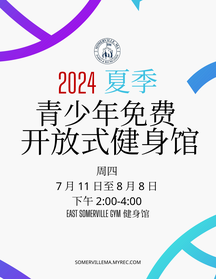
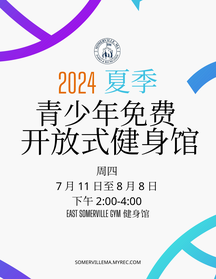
2024 colour: red -> orange
